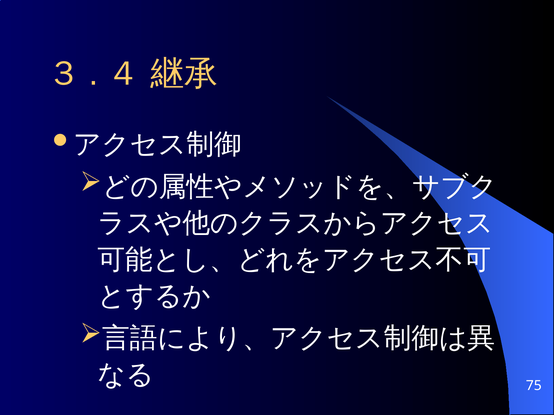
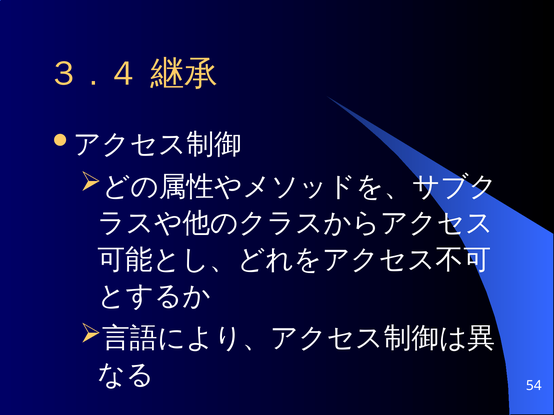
75: 75 -> 54
